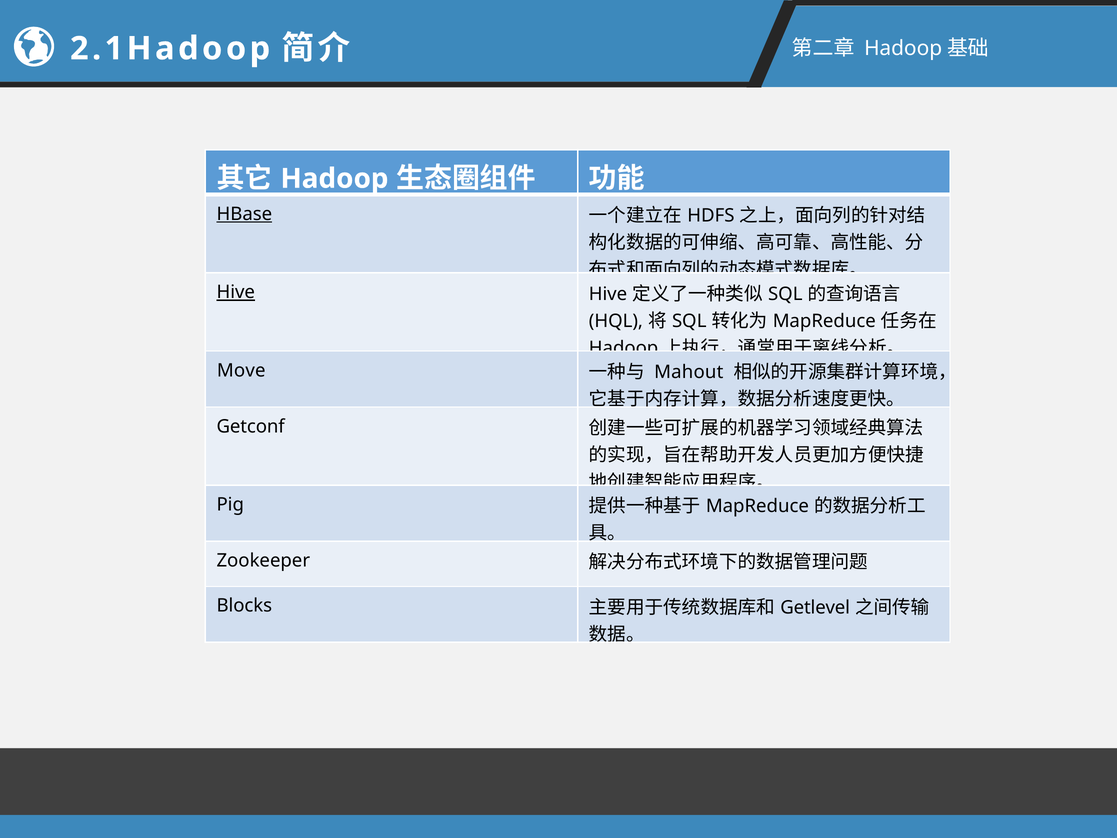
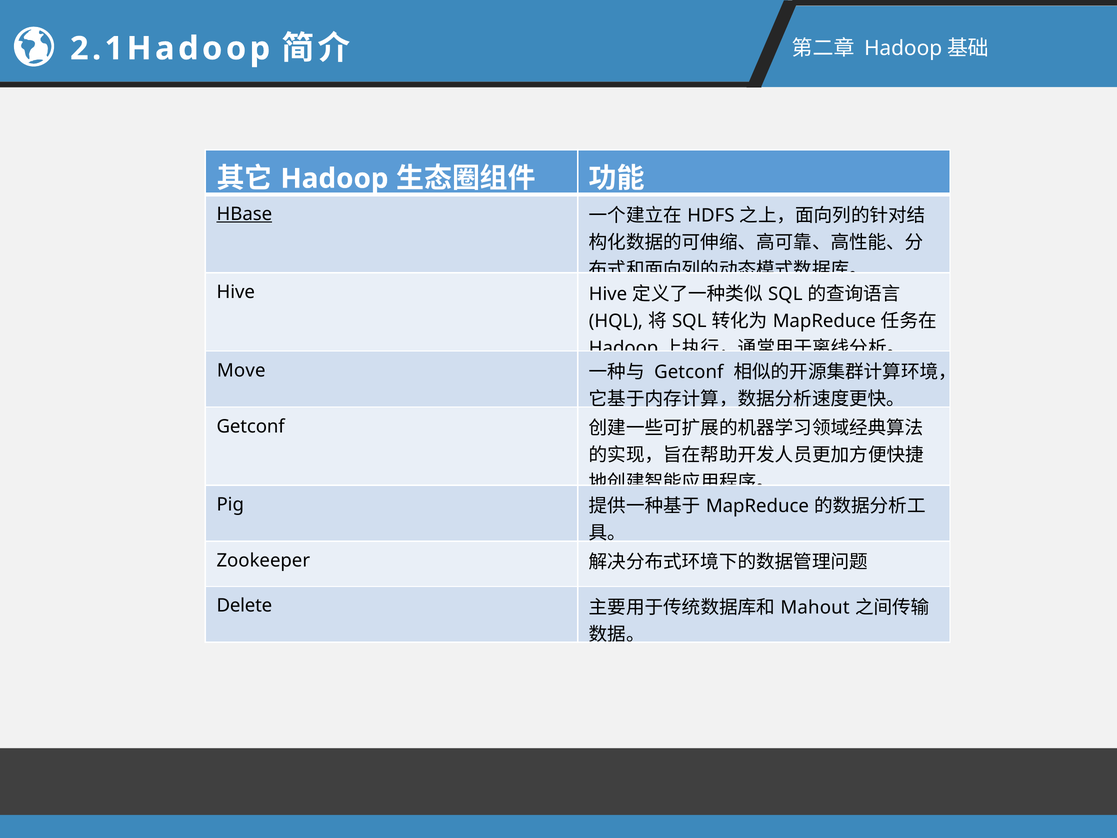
Hive at (236, 292) underline: present -> none
Mahout at (689, 372): Mahout -> Getconf
Blocks: Blocks -> Delete
Getlevel: Getlevel -> Mahout
